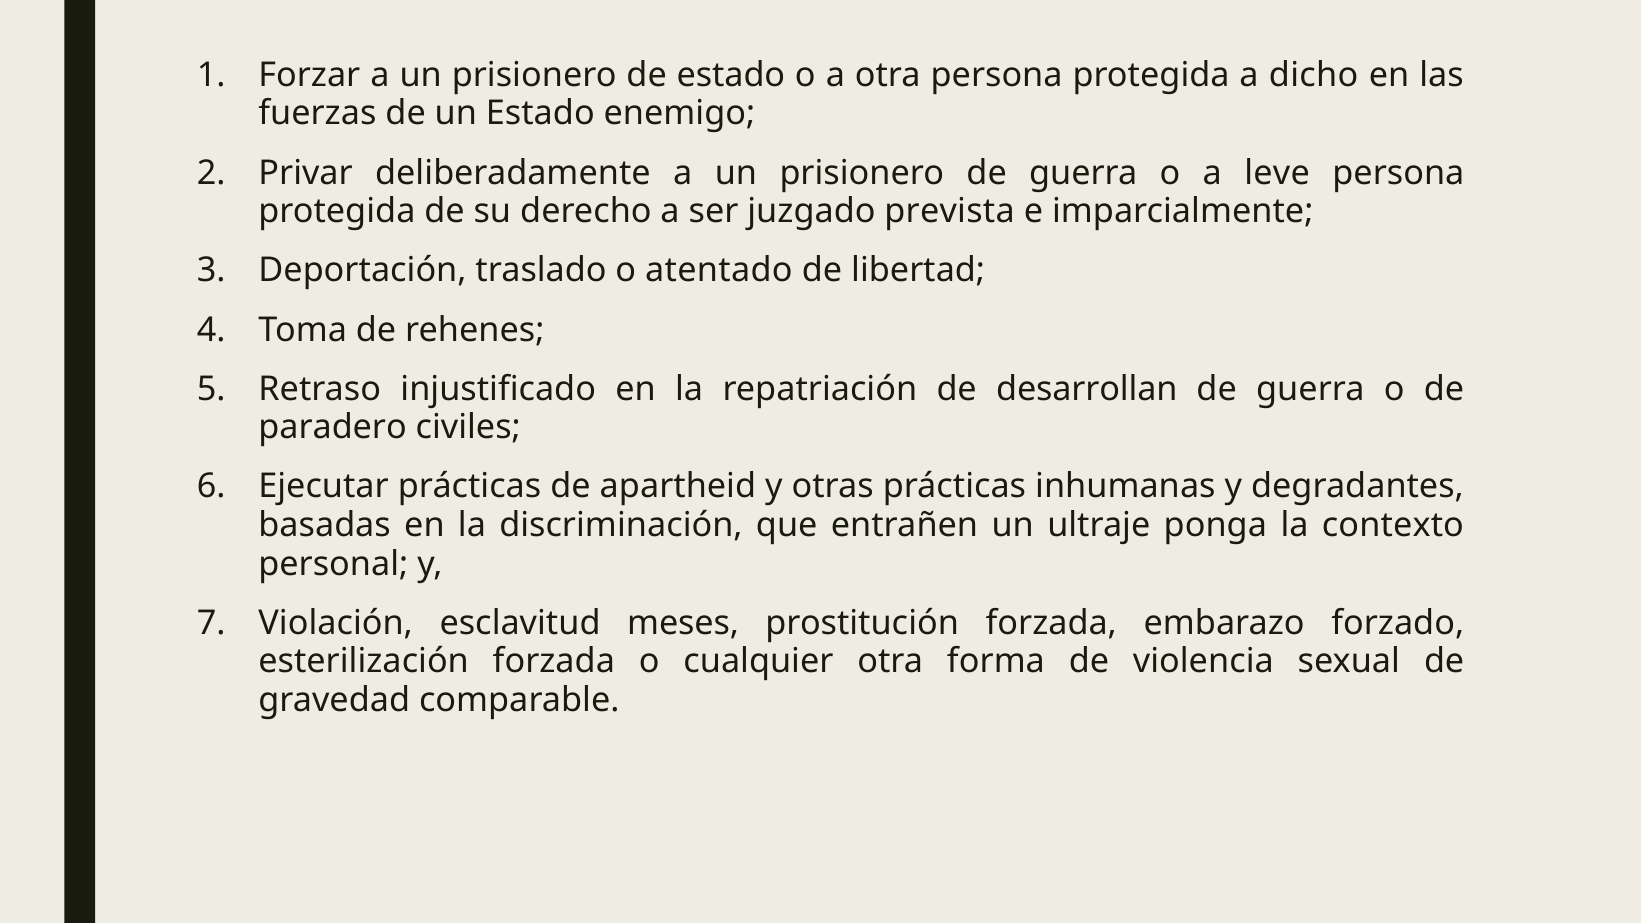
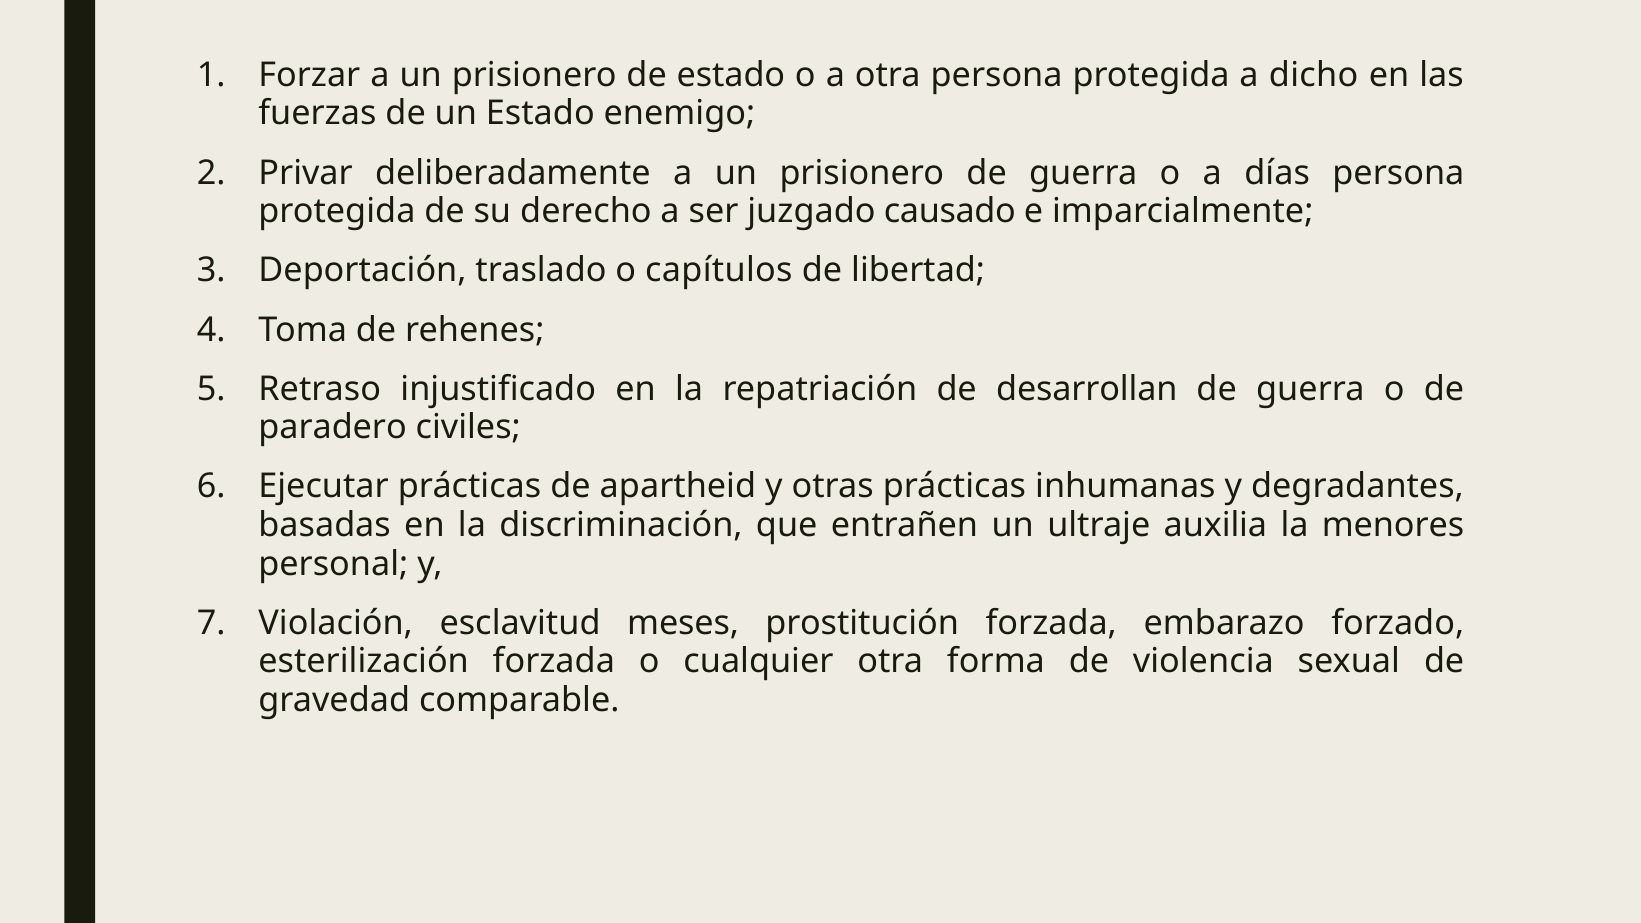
leve: leve -> días
prevista: prevista -> causado
atentado: atentado -> capítulos
ponga: ponga -> auxilia
contexto: contexto -> menores
